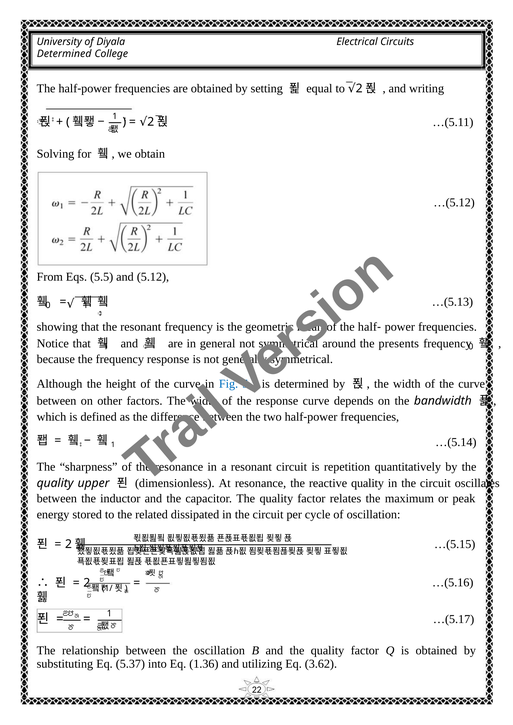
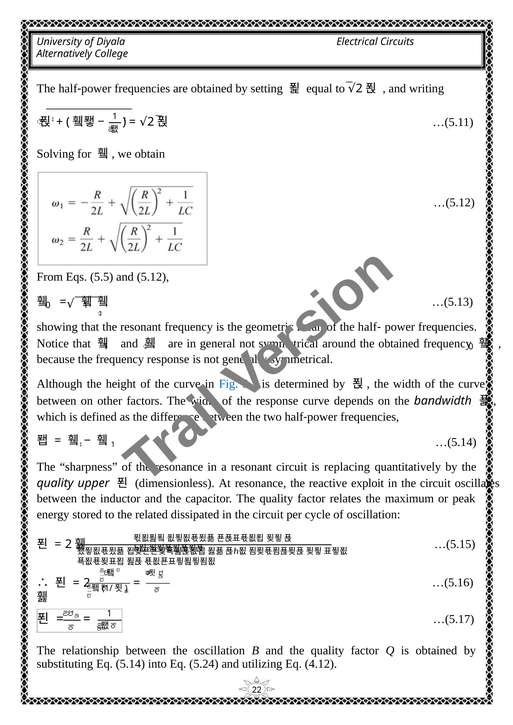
Determined at (64, 54): Determined -> Alternatively
the presents: presents -> obtained
repetition: repetition -> replacing
reactive quality: quality -> exploit
5.37: 5.37 -> 5.14
1.36: 1.36 -> 5.24
3.62: 3.62 -> 4.12
